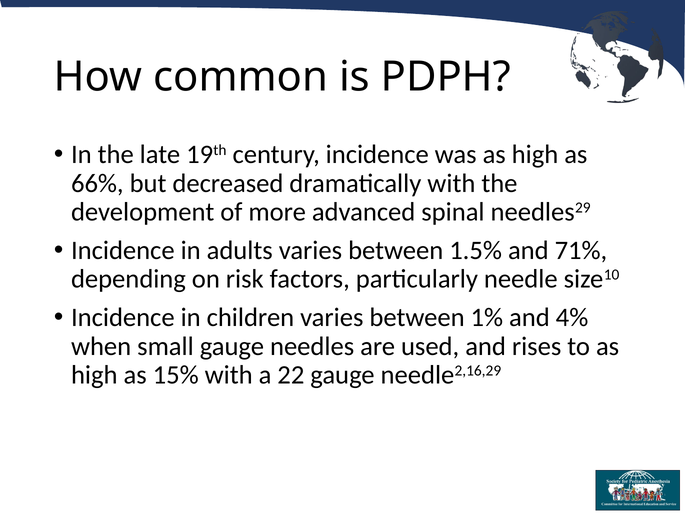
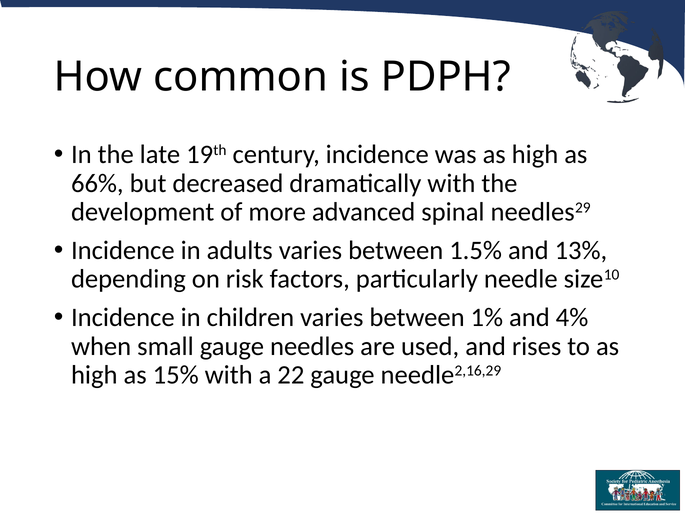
71%: 71% -> 13%
